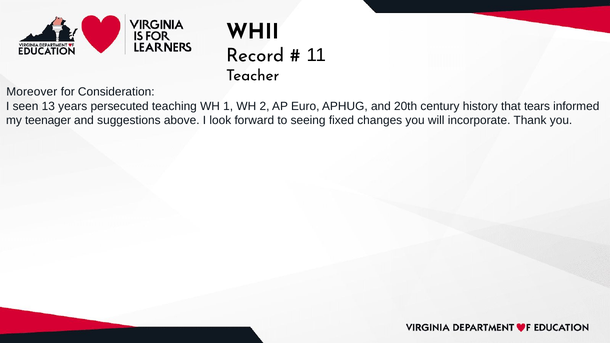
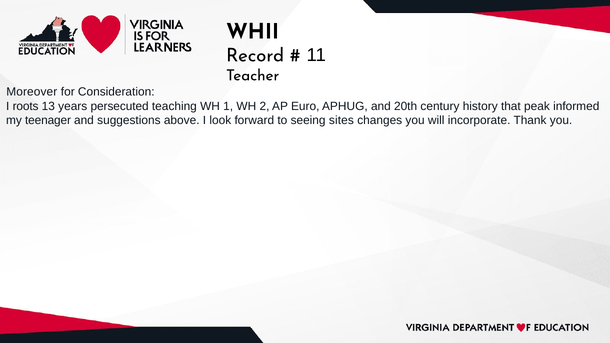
seen: seen -> roots
tears: tears -> peak
fixed: fixed -> sites
